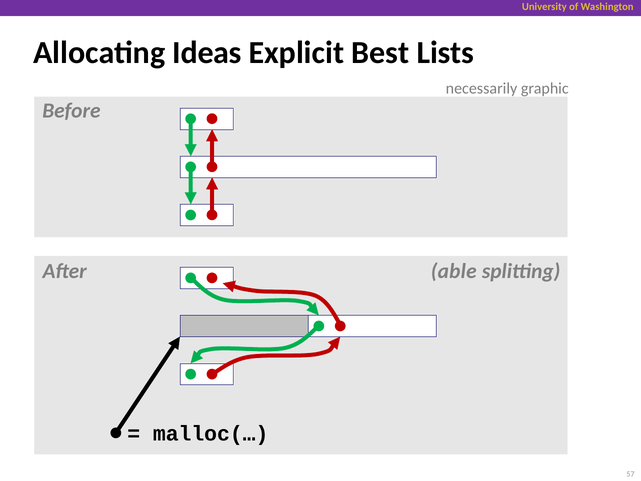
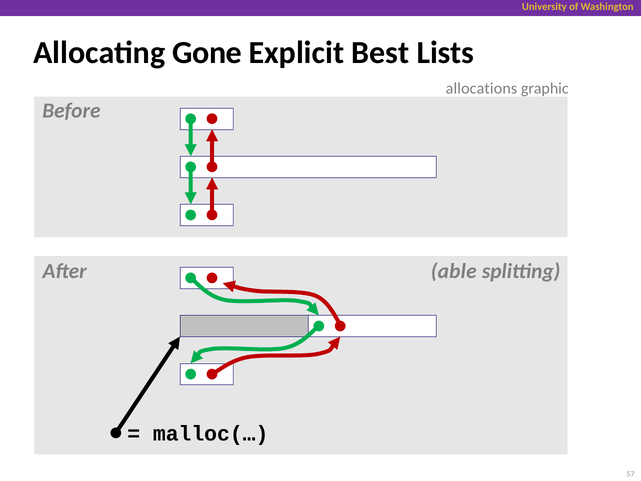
Ideas: Ideas -> Gone
necessarily: necessarily -> allocations
